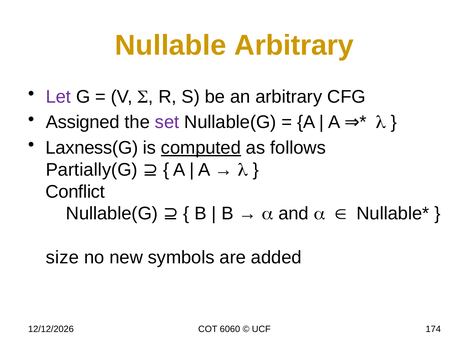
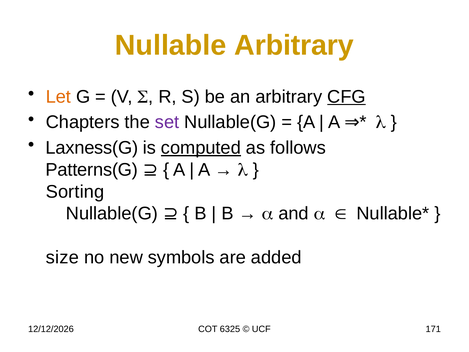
Let colour: purple -> orange
CFG underline: none -> present
Assigned: Assigned -> Chapters
Partially(G: Partially(G -> Patterns(G
Conflict: Conflict -> Sorting
6060: 6060 -> 6325
174: 174 -> 171
